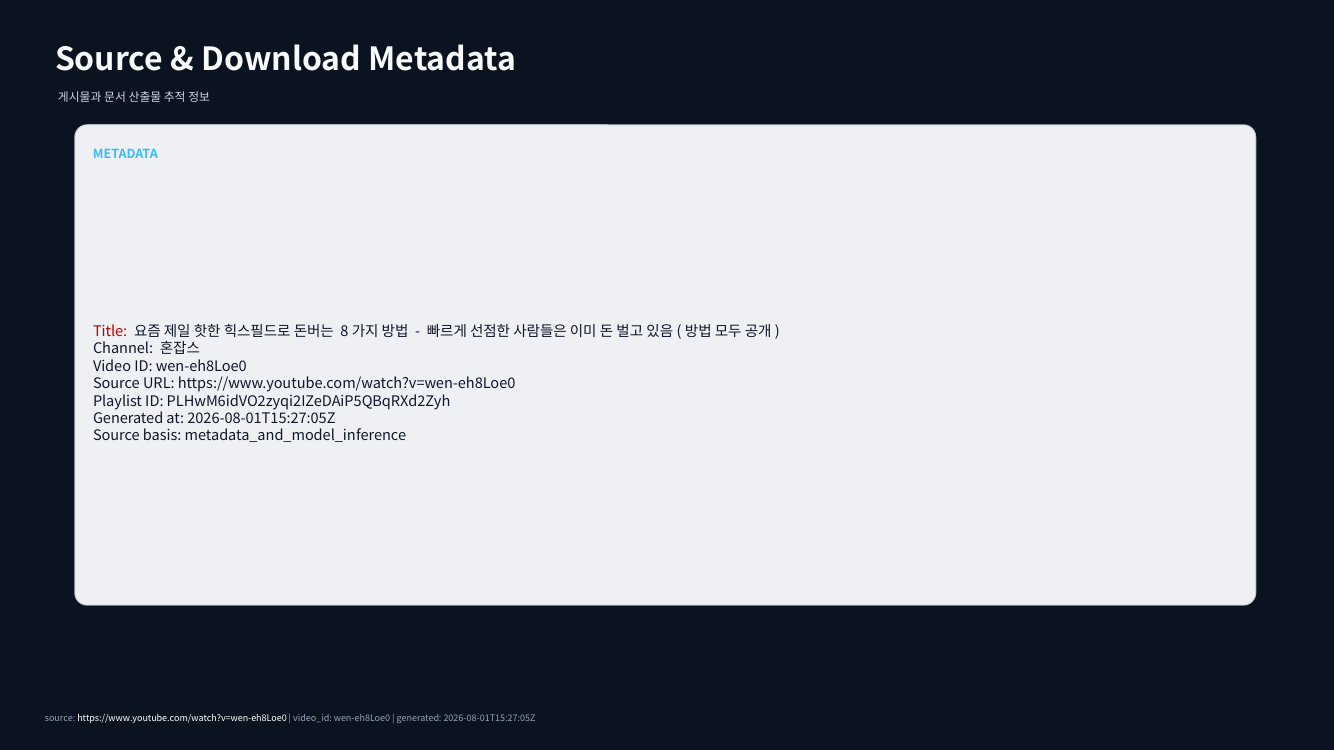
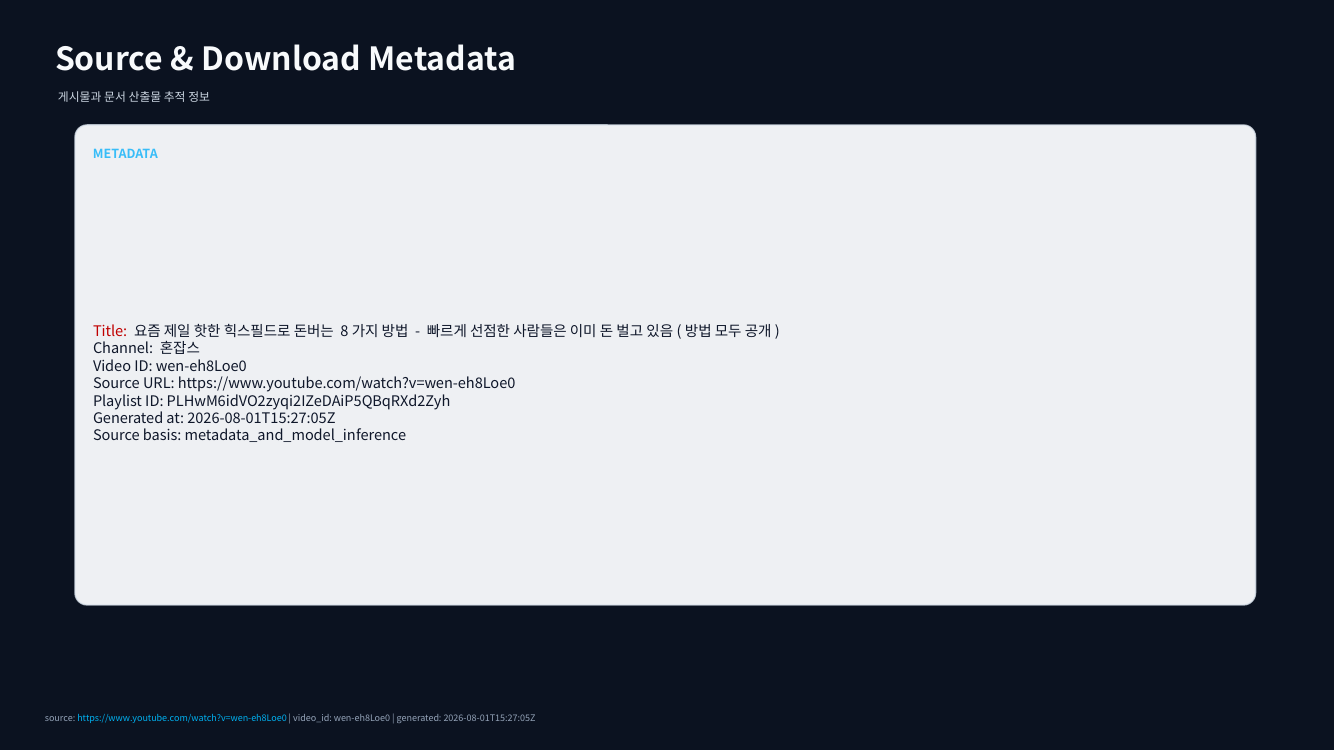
https://www.youtube.com/watch?v=wen-eh8Loe0 at (182, 718) colour: white -> light blue
